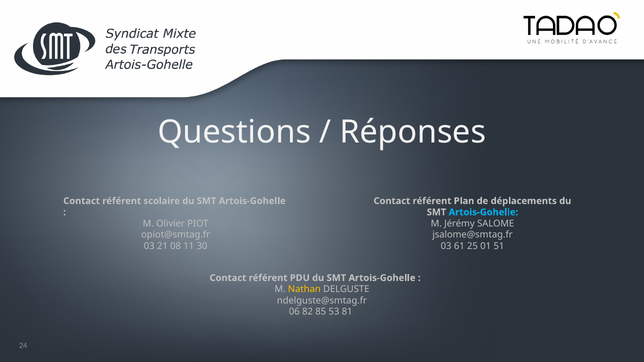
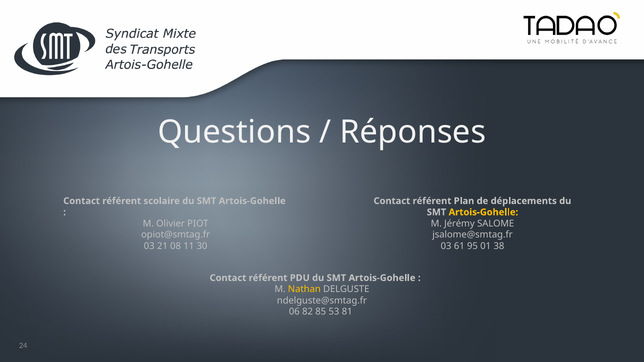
Artois-Gohelle at (483, 212) colour: light blue -> yellow
25: 25 -> 95
51: 51 -> 38
